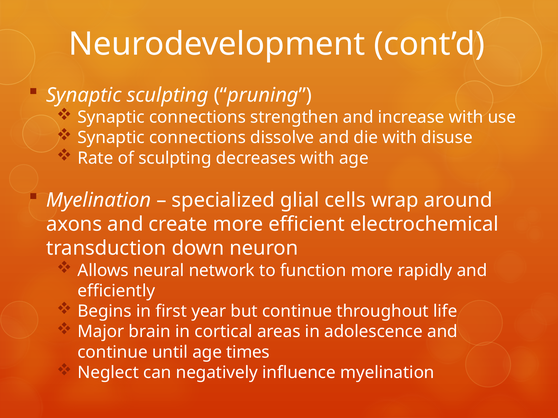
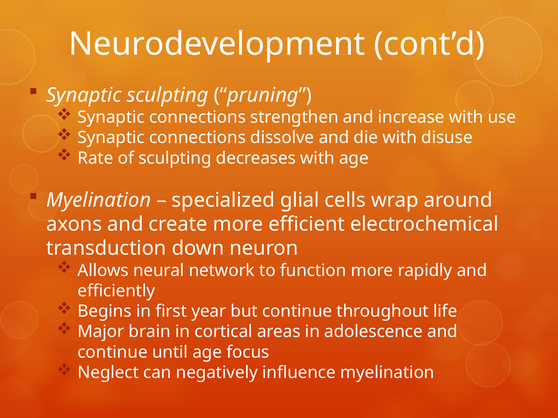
times: times -> focus
